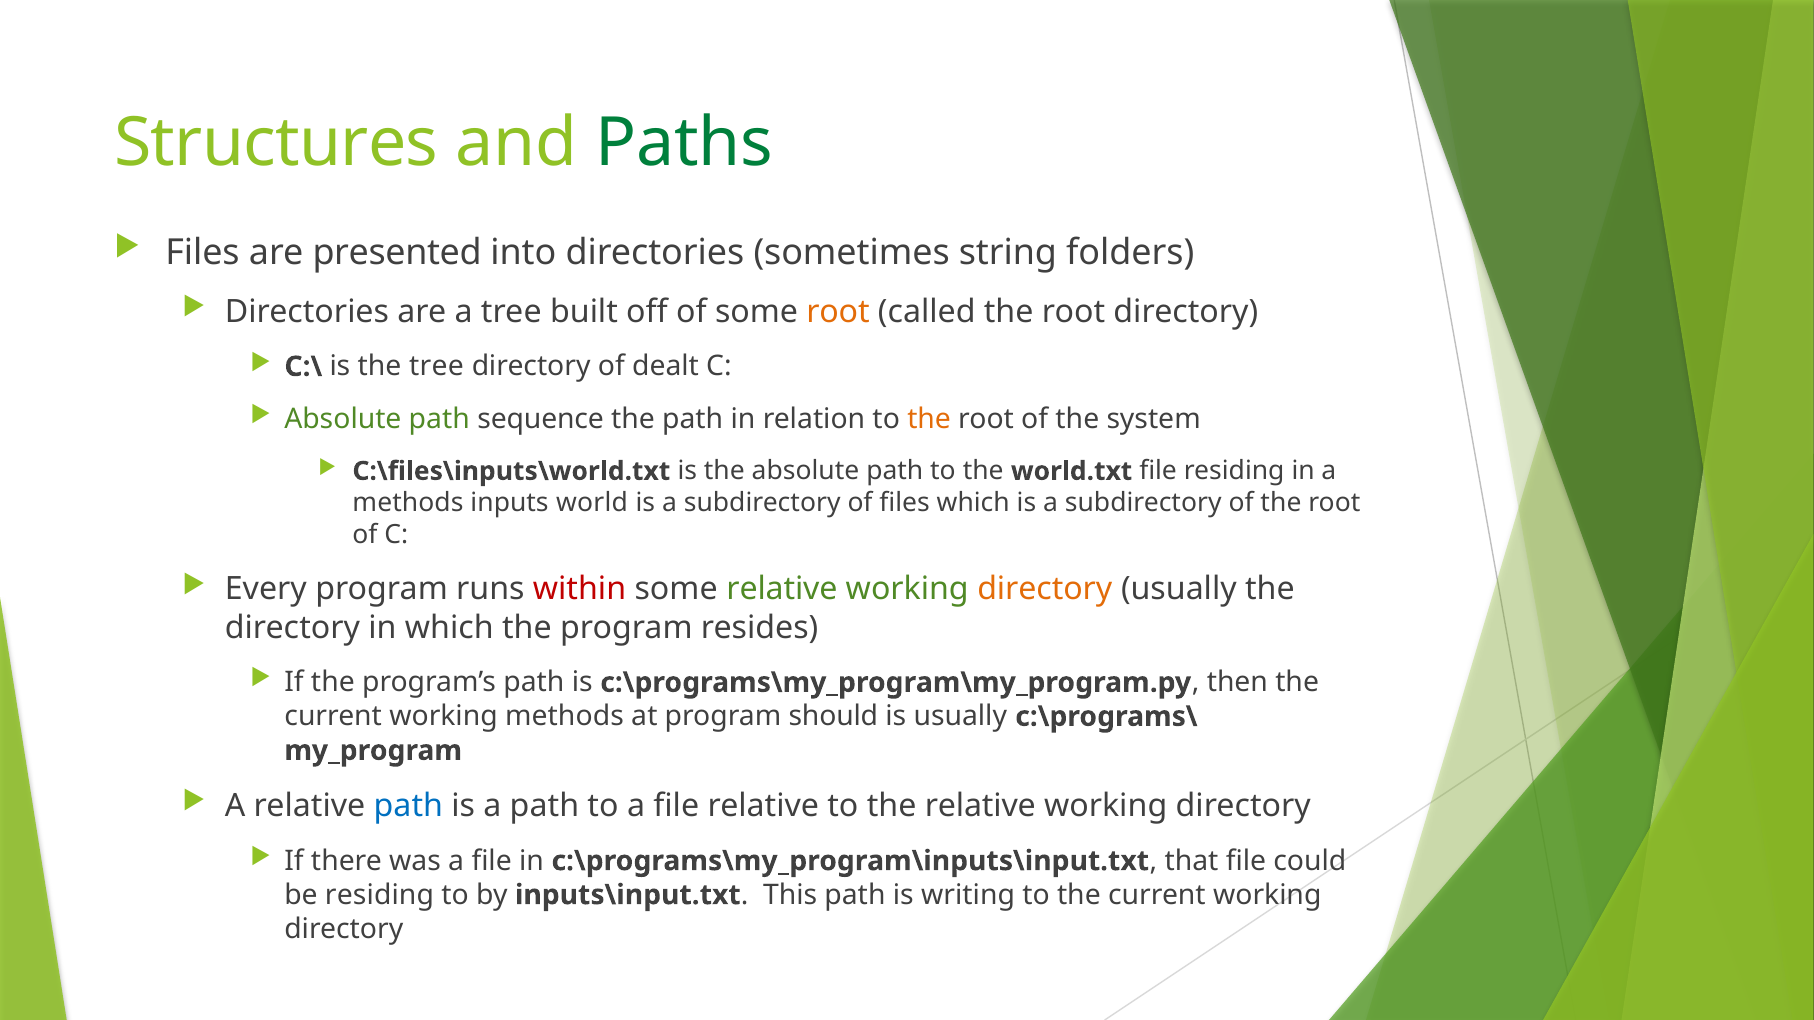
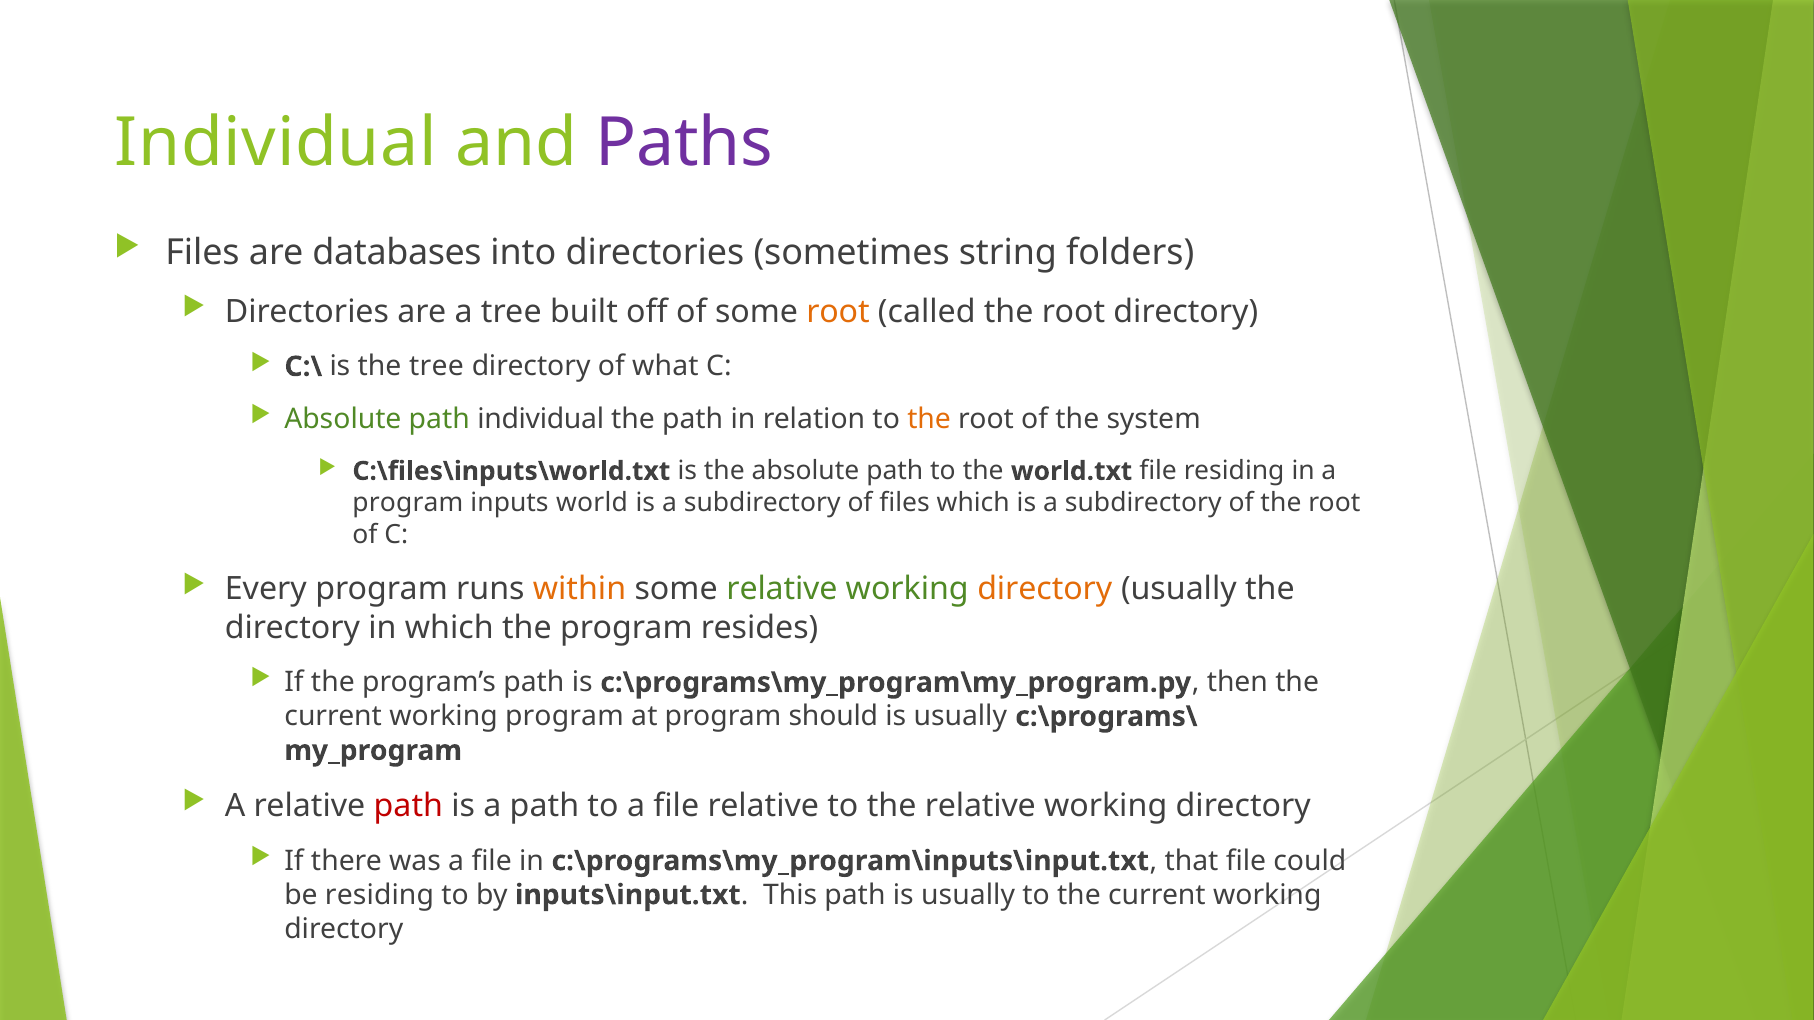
Structures at (276, 143): Structures -> Individual
Paths colour: green -> purple
presented: presented -> databases
dealt: dealt -> what
path sequence: sequence -> individual
methods at (408, 503): methods -> program
within colour: red -> orange
working methods: methods -> program
path at (408, 806) colour: blue -> red
path is writing: writing -> usually
